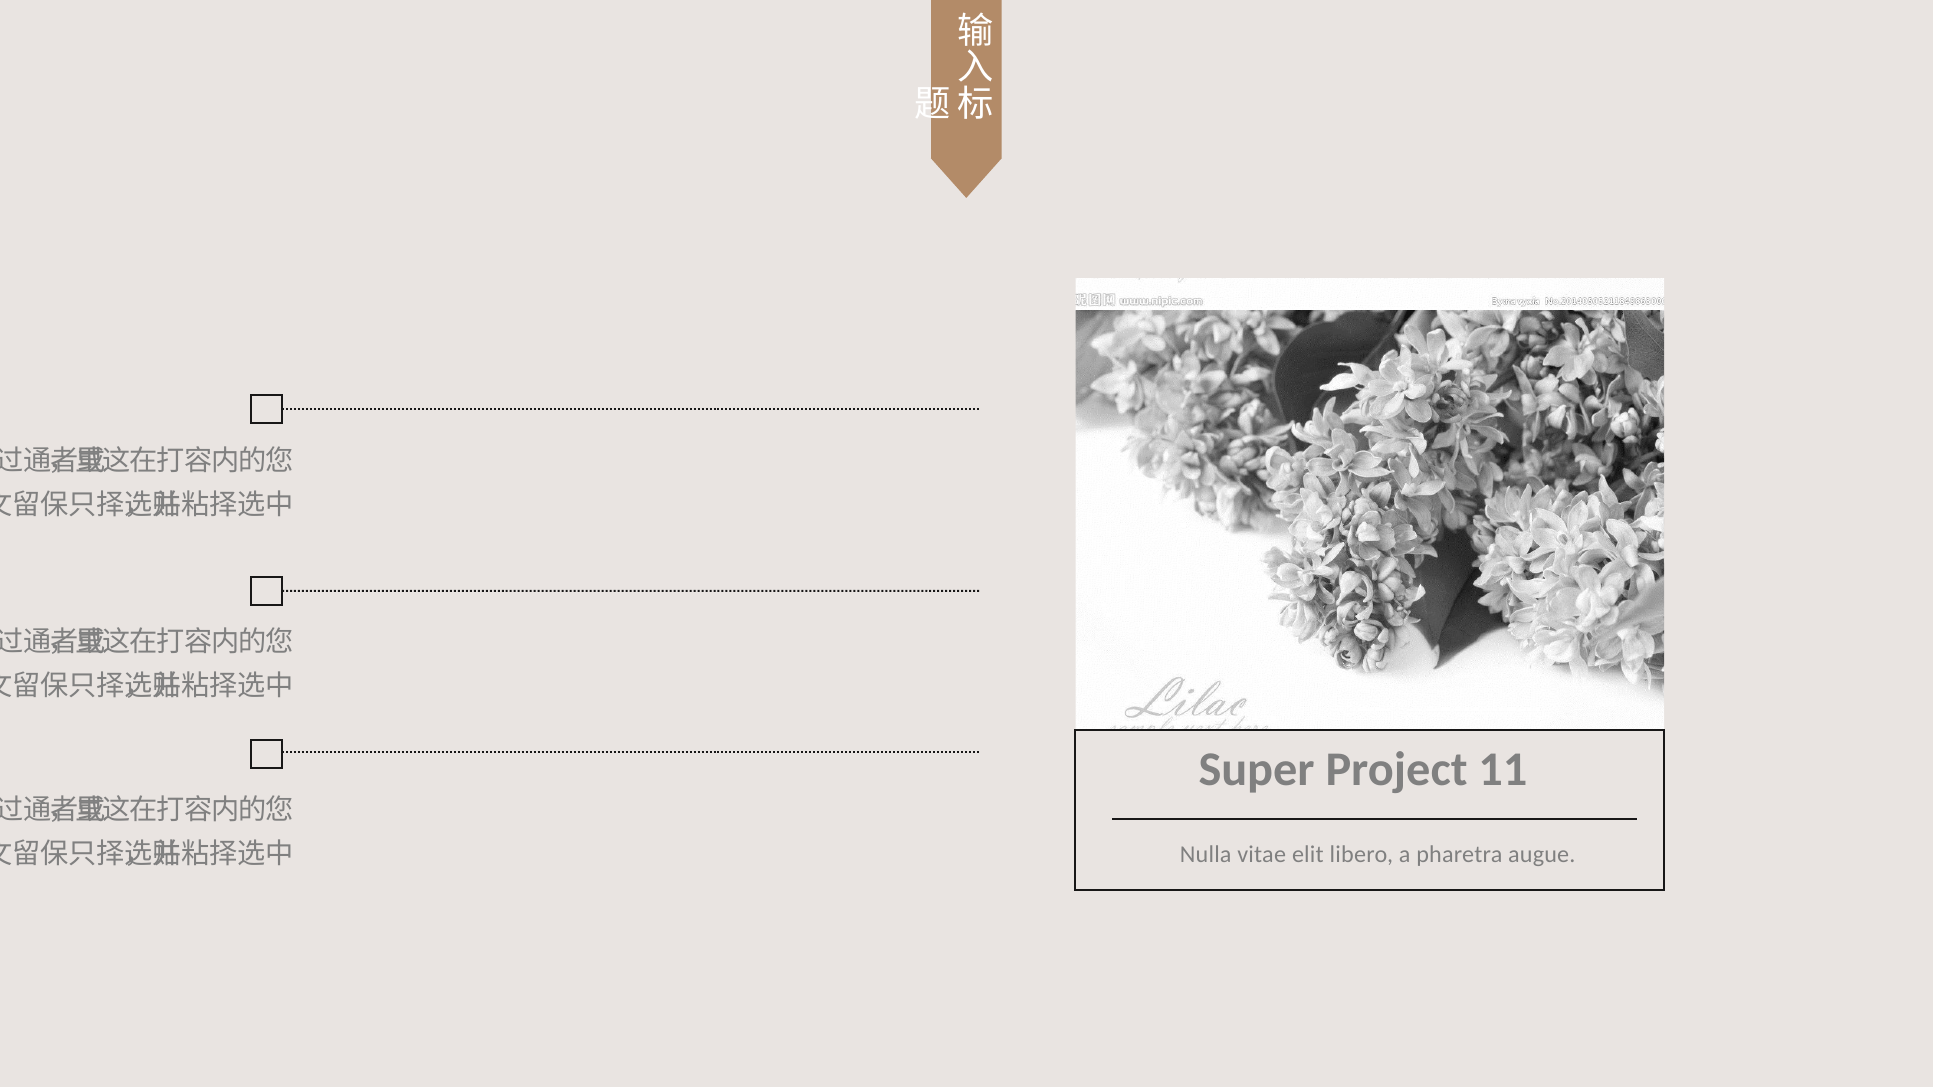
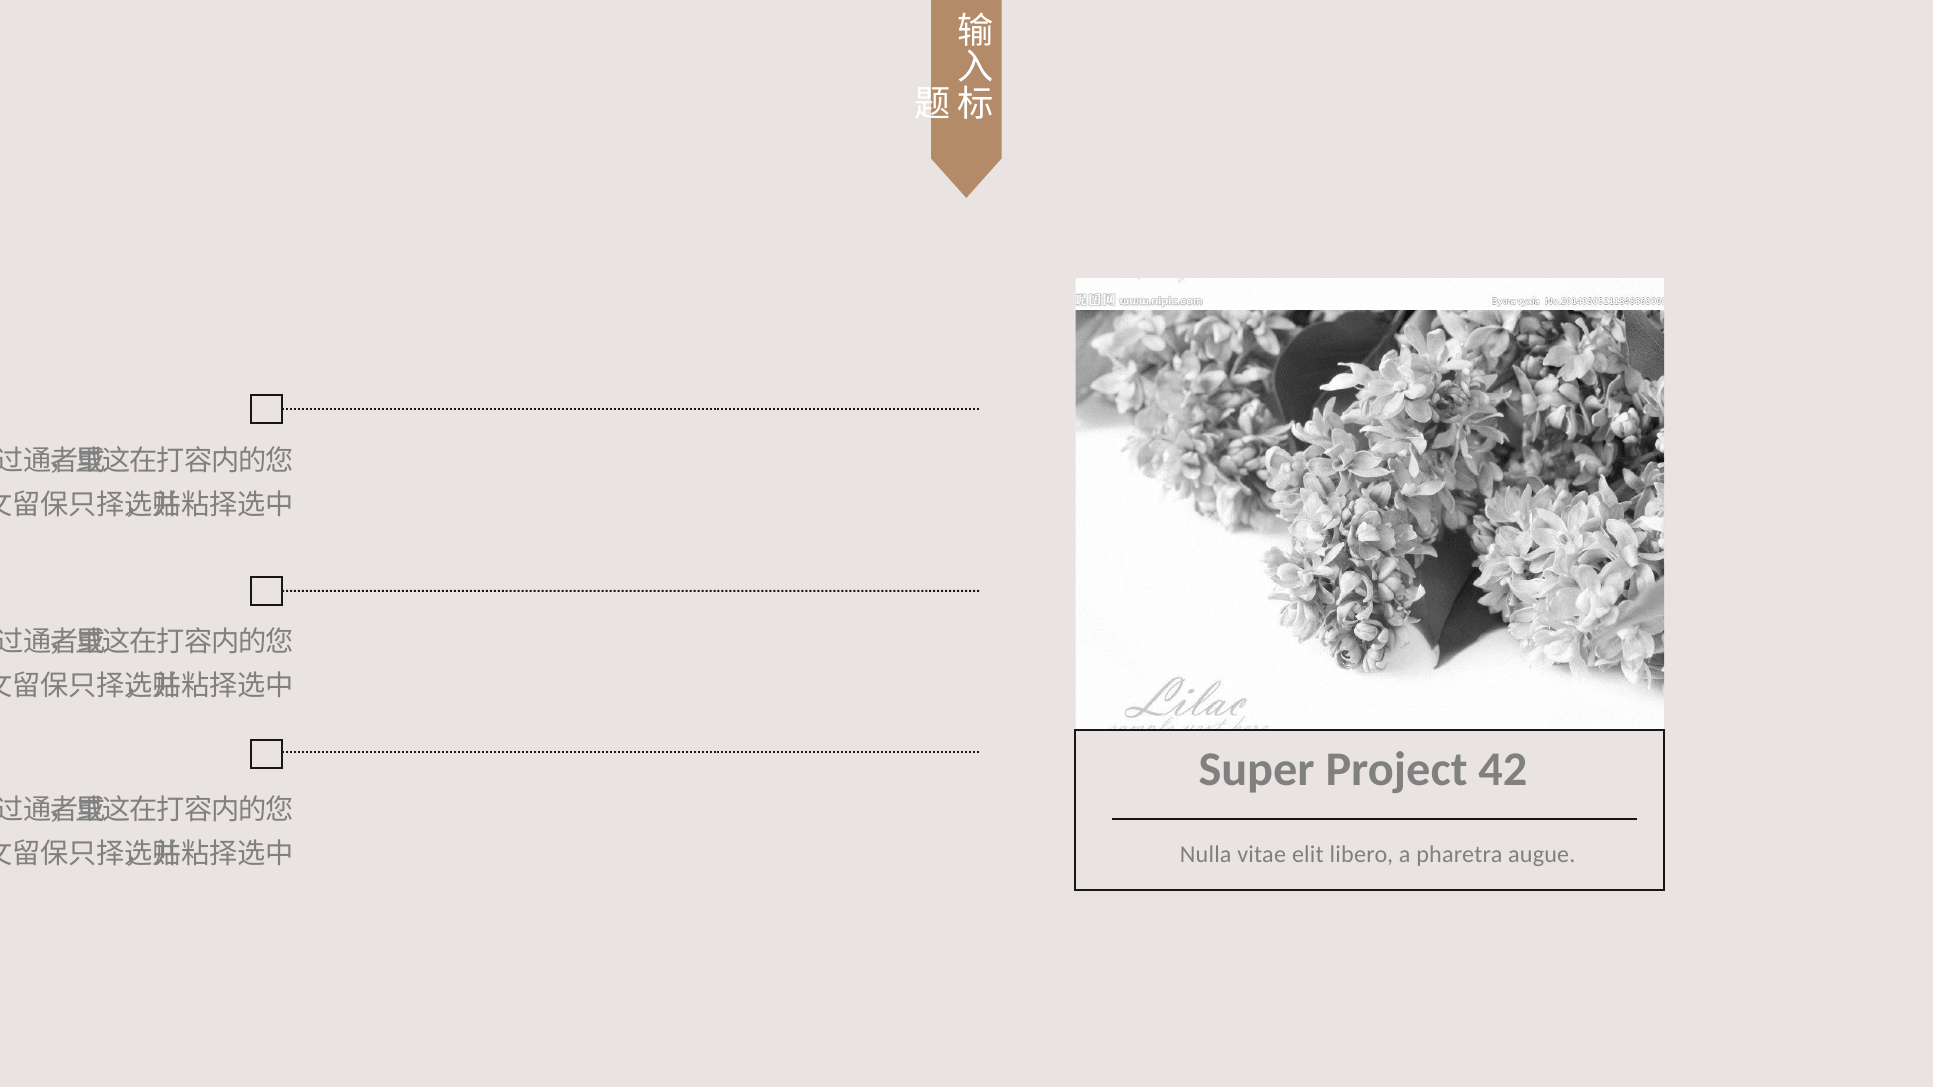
11: 11 -> 42
